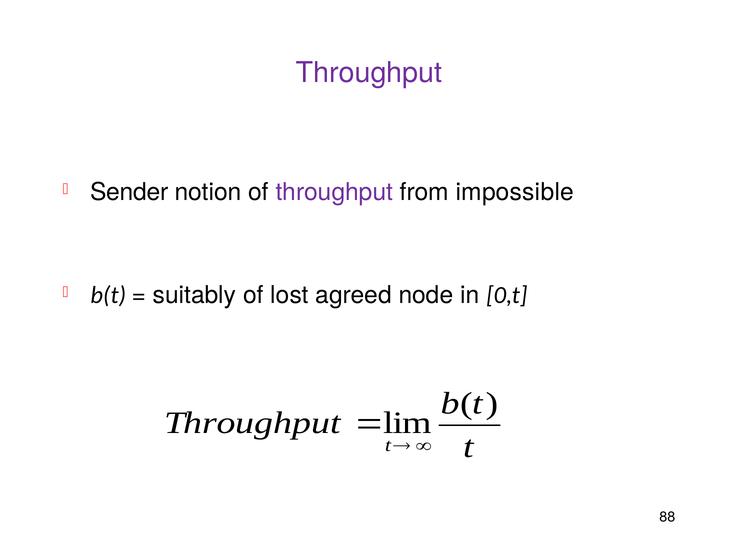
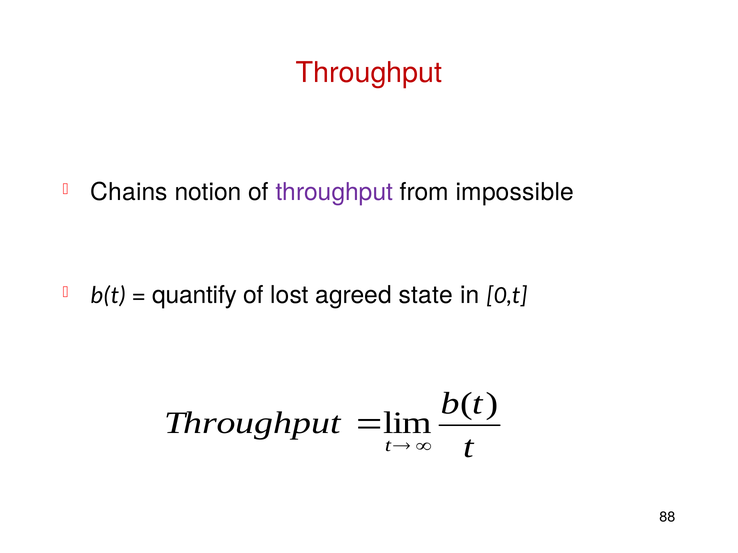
Throughput at (369, 73) colour: purple -> red
Sender: Sender -> Chains
suitably: suitably -> quantify
node: node -> state
